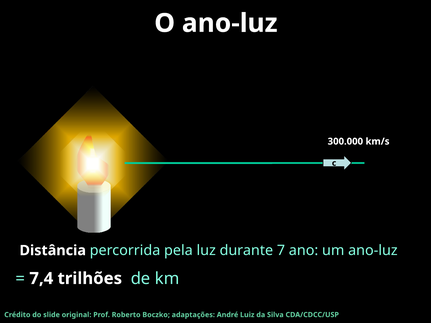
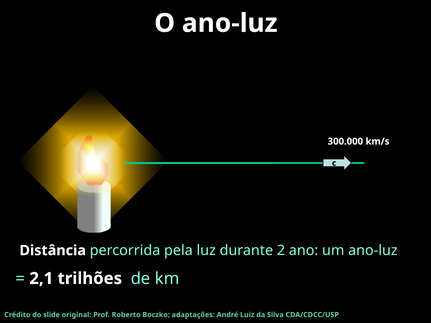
7: 7 -> 2
7,4: 7,4 -> 2,1
